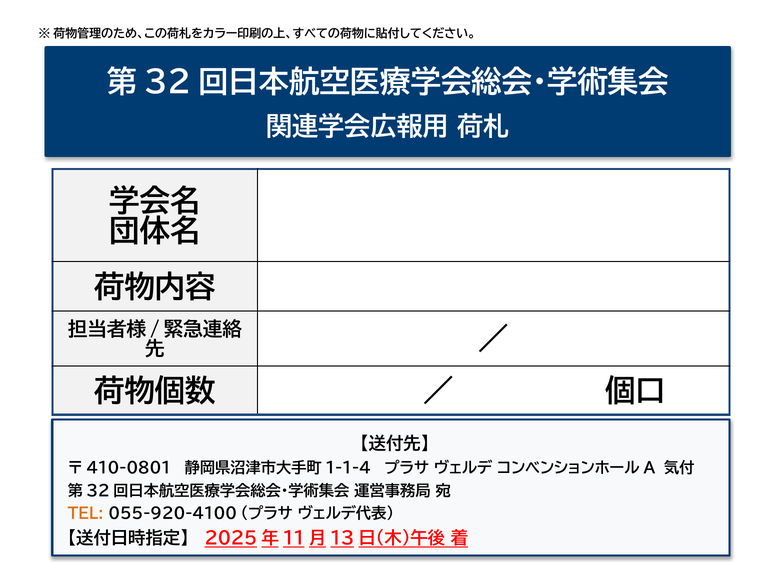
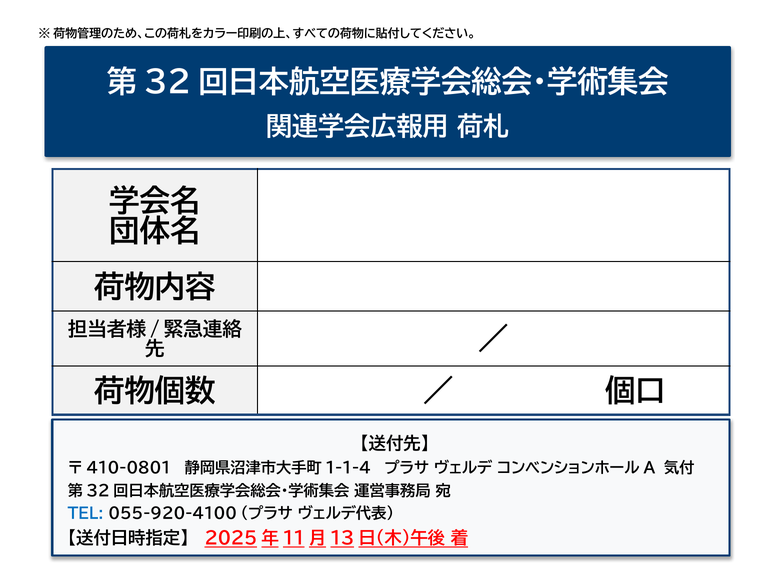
TEL colour: orange -> blue
